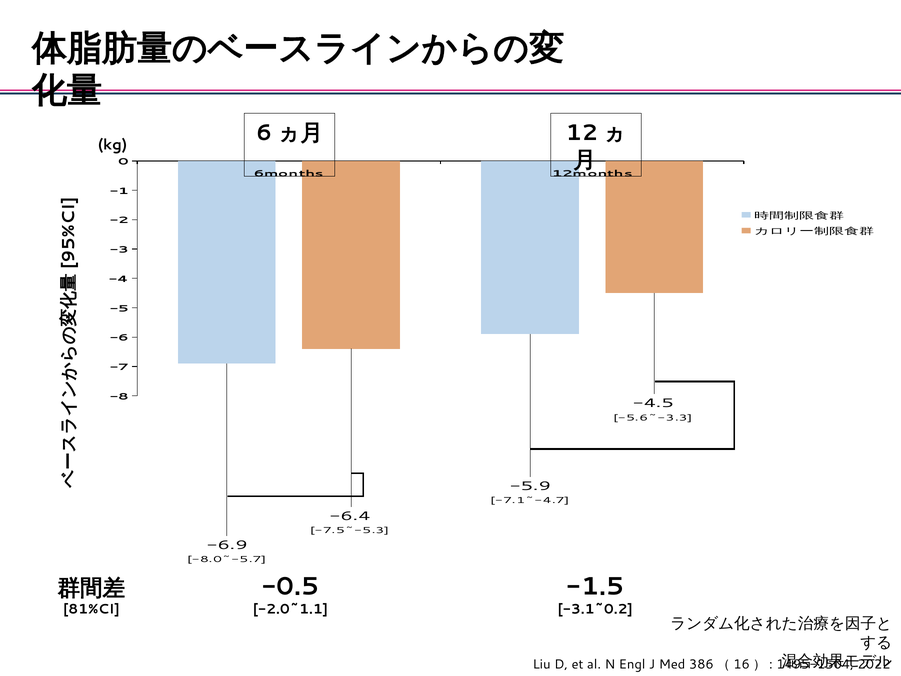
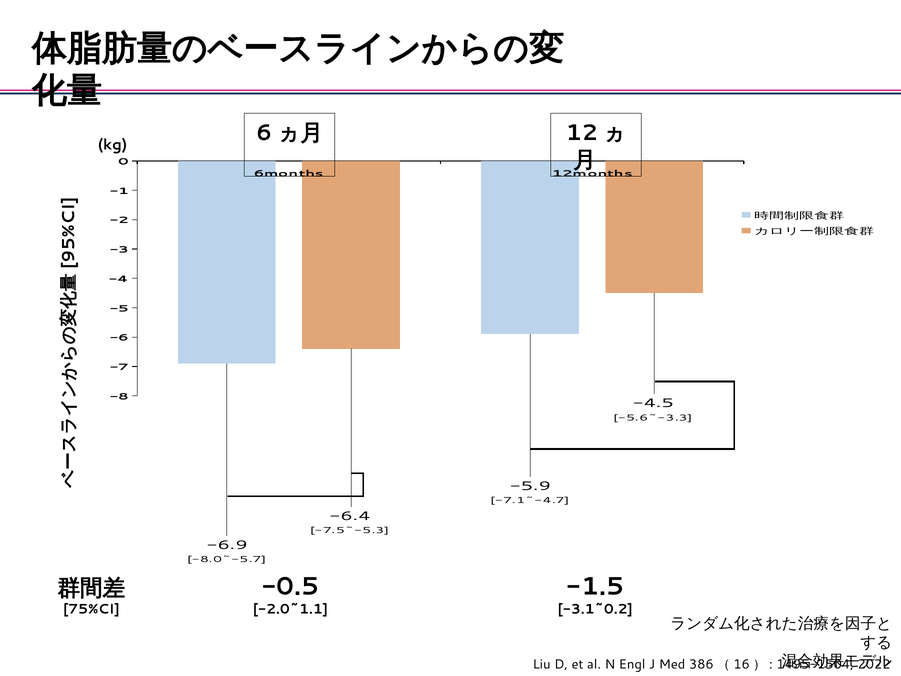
81%CI: 81%CI -> 75%CI
